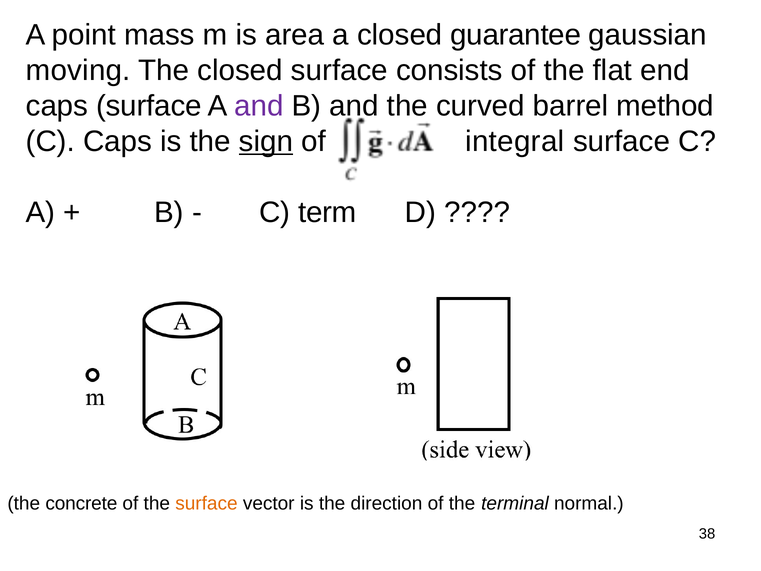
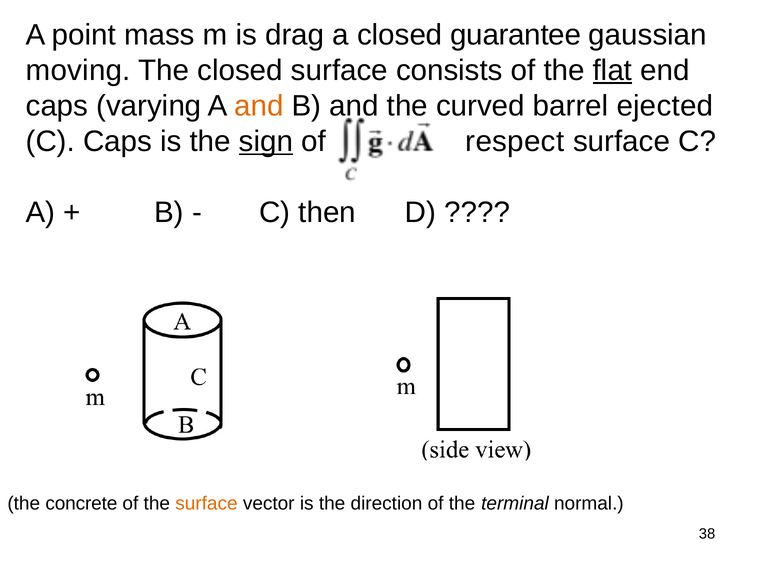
area: area -> drag
flat underline: none -> present
caps surface: surface -> varying
and at (259, 106) colour: purple -> orange
method: method -> ejected
integral: integral -> respect
term: term -> then
